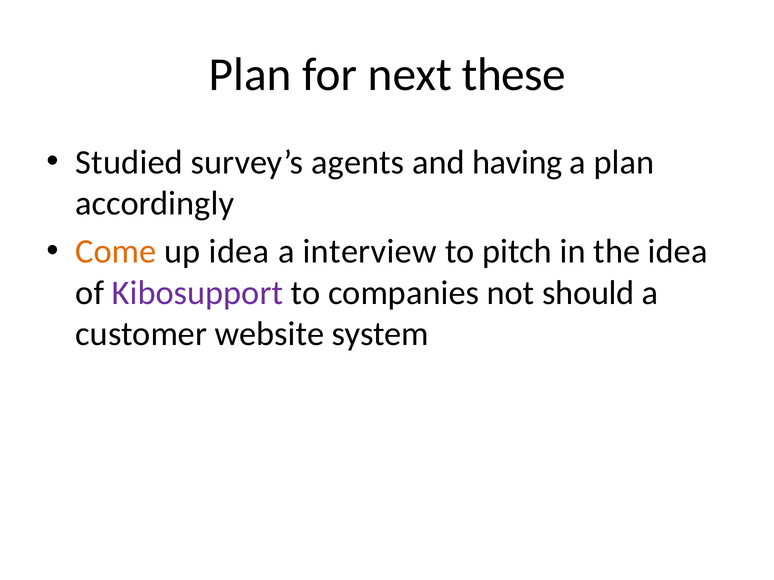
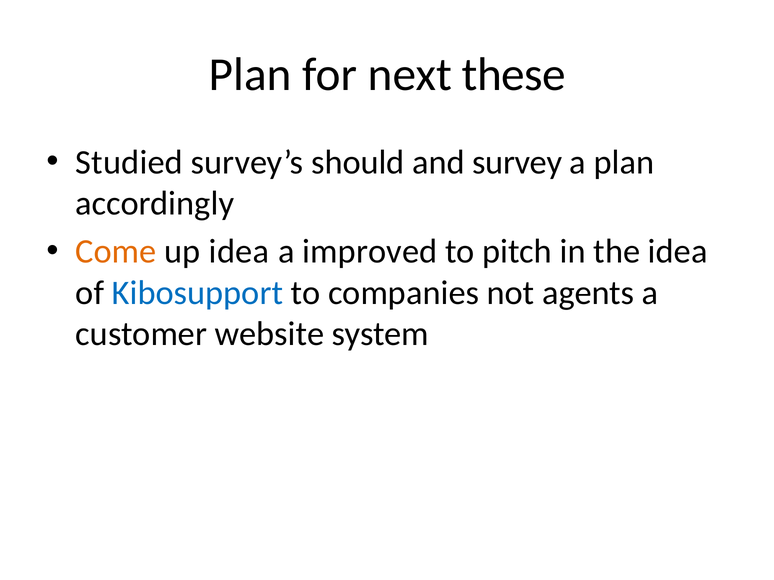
agents: agents -> should
having: having -> survey
interview: interview -> improved
Kibosupport colour: purple -> blue
should: should -> agents
